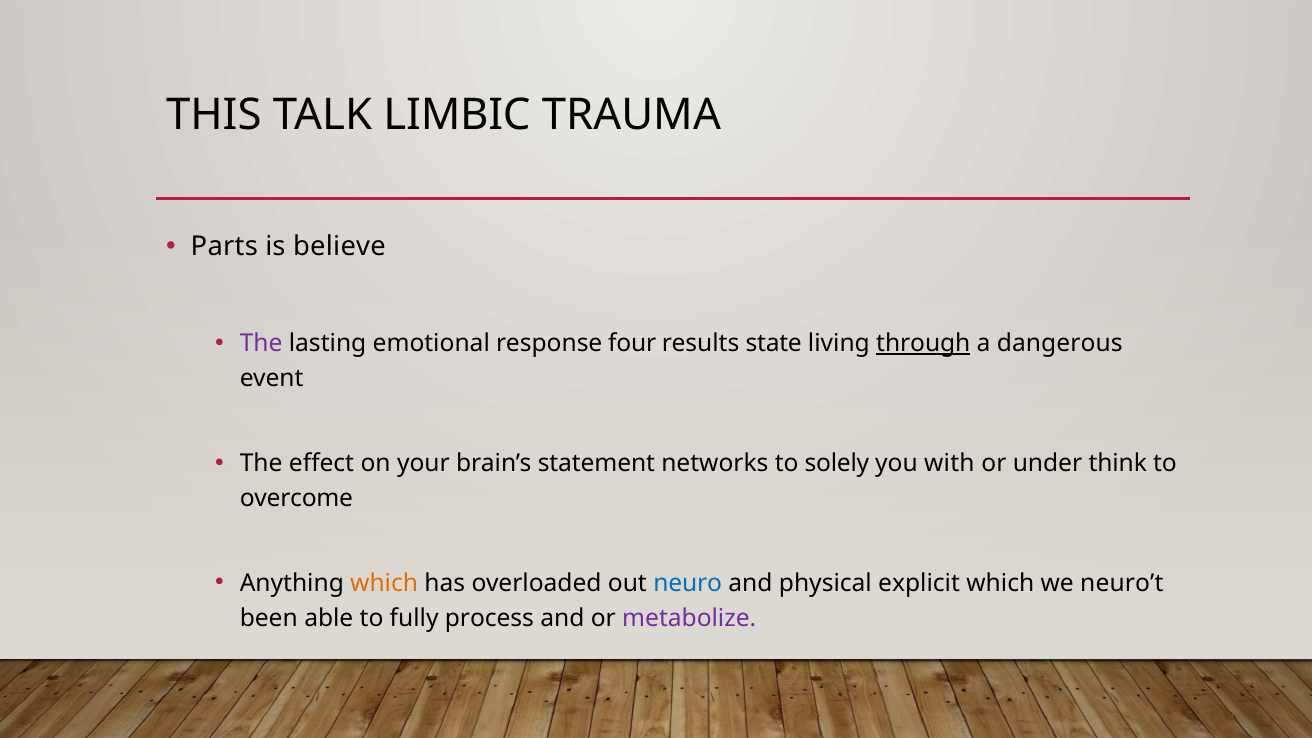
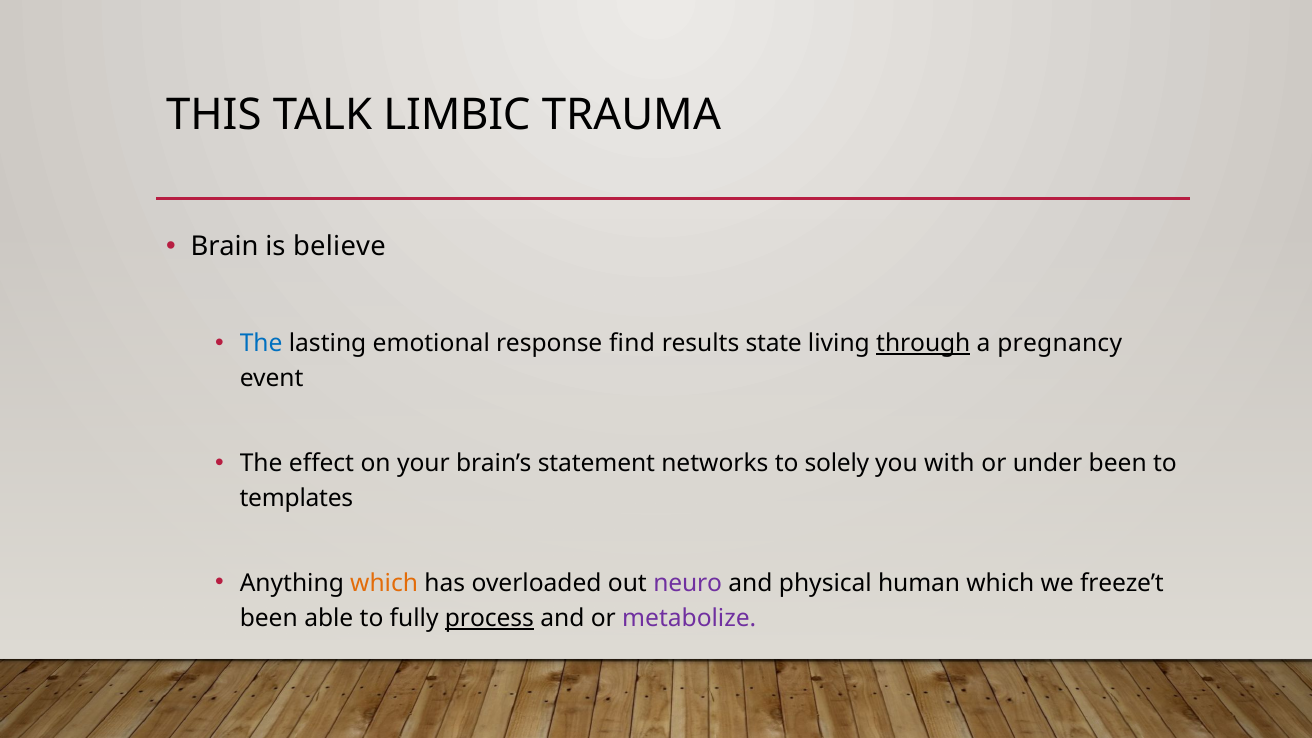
Parts: Parts -> Brain
The at (261, 343) colour: purple -> blue
four: four -> find
dangerous: dangerous -> pregnancy
under think: think -> been
overcome: overcome -> templates
neuro colour: blue -> purple
explicit: explicit -> human
neuro’t: neuro’t -> freeze’t
process underline: none -> present
